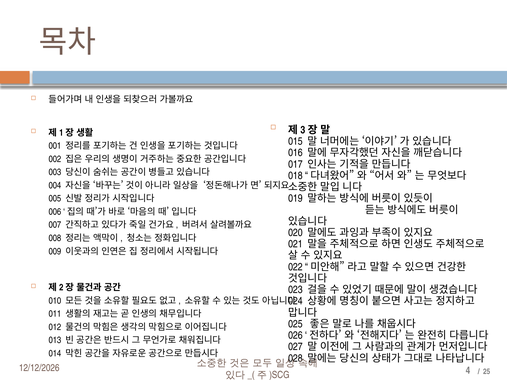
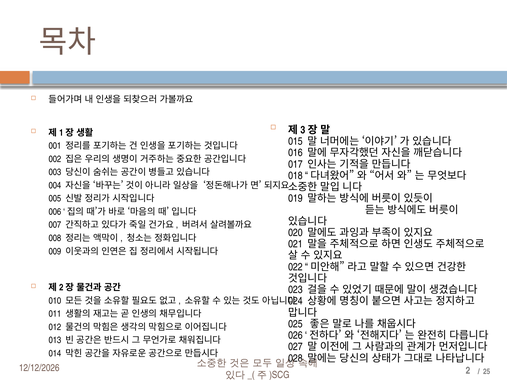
4: 4 -> 2
